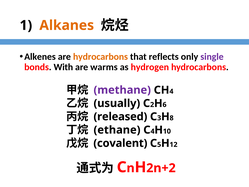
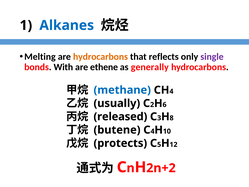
Alkanes colour: orange -> blue
Alkenes: Alkenes -> Melting
warms: warms -> ethene
hydrogen: hydrogen -> generally
methane colour: purple -> blue
ethane: ethane -> butene
covalent: covalent -> protects
